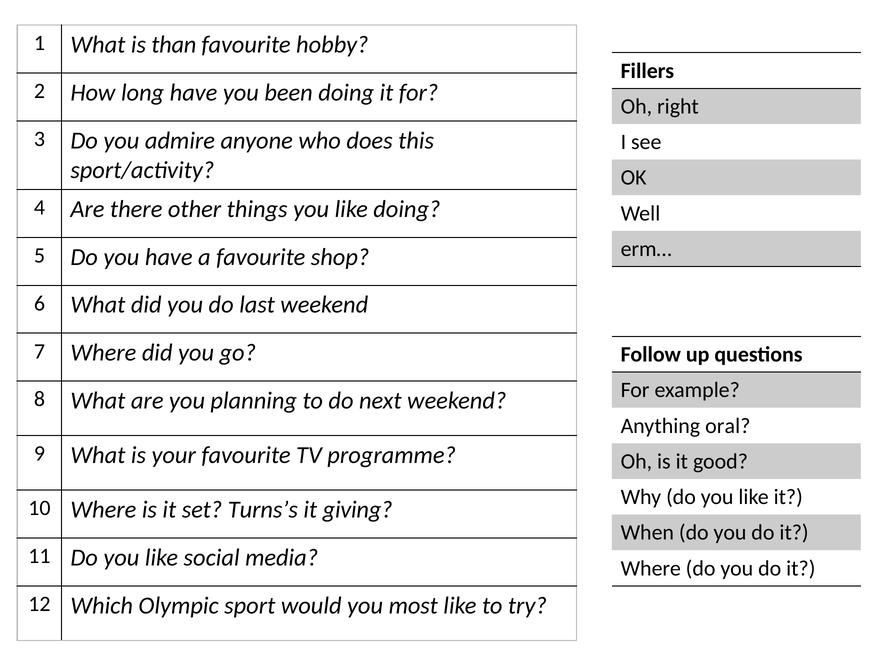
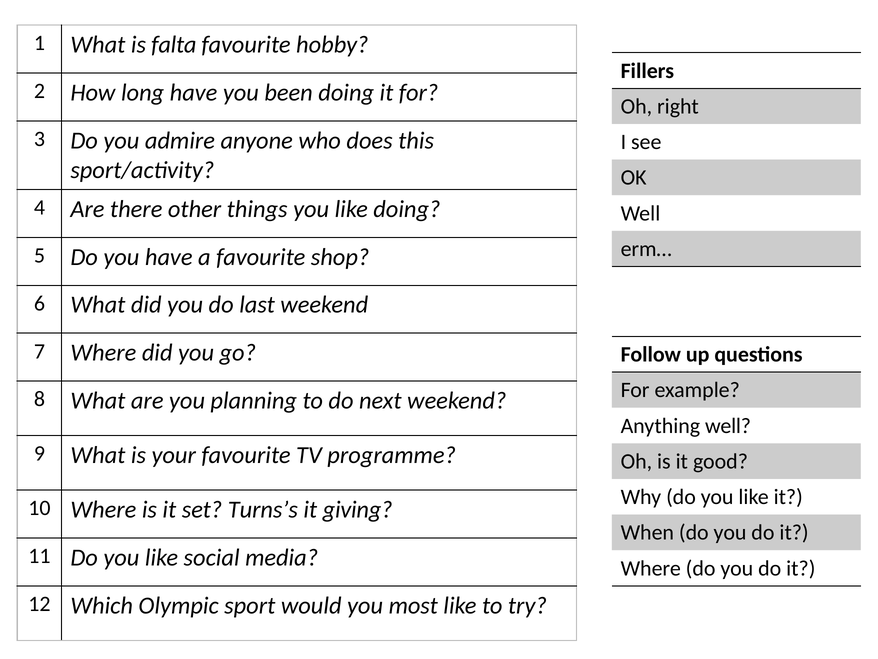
than: than -> falta
Anything oral: oral -> well
